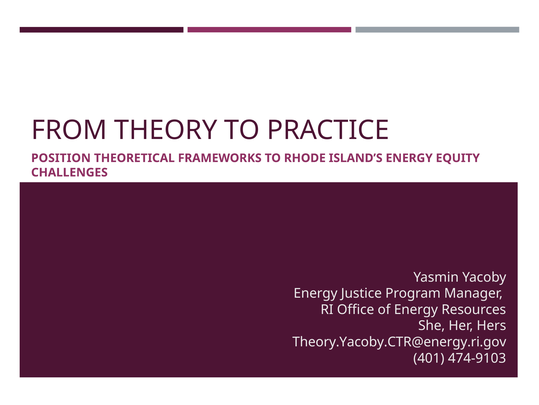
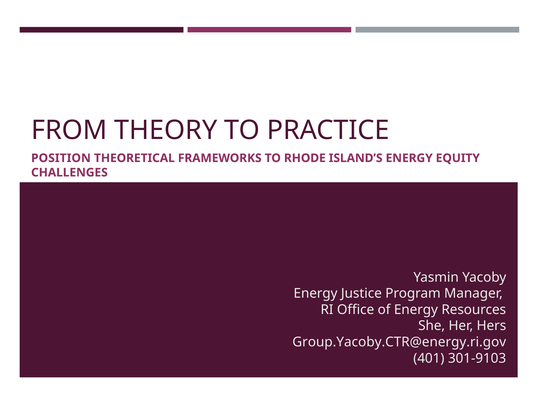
Theory.Yacoby.CTR@energy.ri.gov: Theory.Yacoby.CTR@energy.ri.gov -> Group.Yacoby.CTR@energy.ri.gov
474-9103: 474-9103 -> 301-9103
